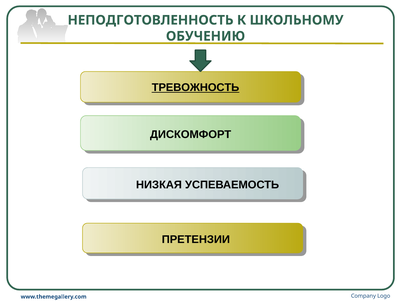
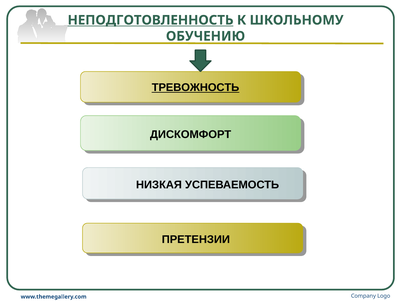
НЕПОДГОТОВЛЕННОСТЬ underline: none -> present
